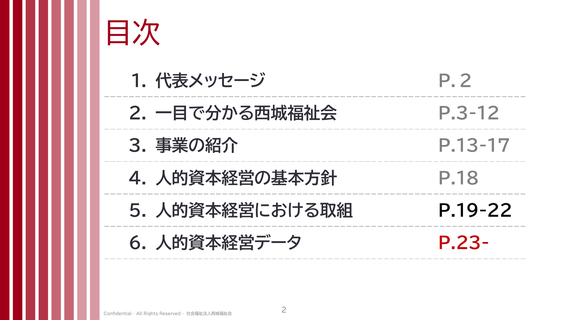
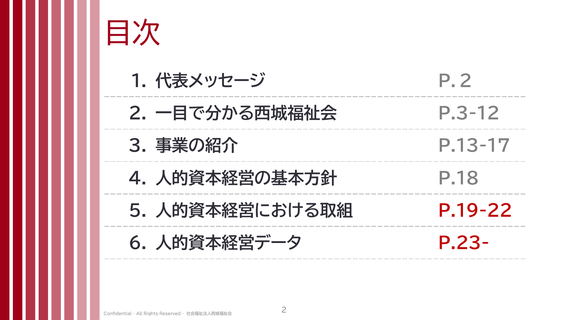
P.19-22 colour: black -> red
